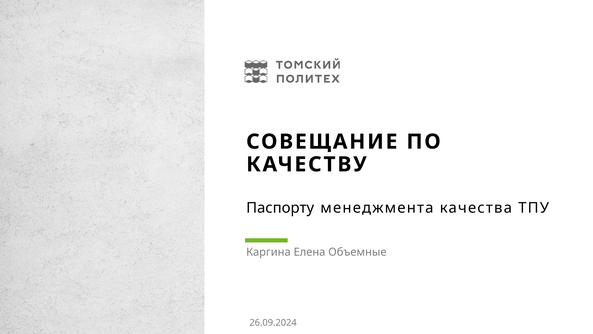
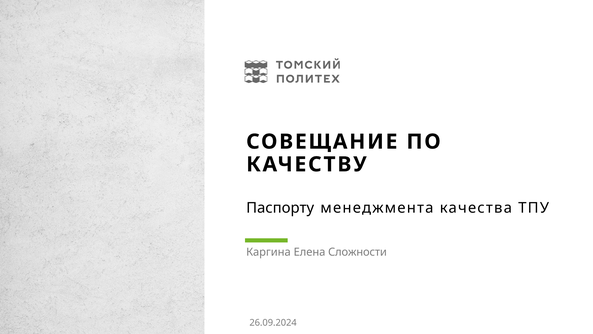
Объемные: Объемные -> Сложности
